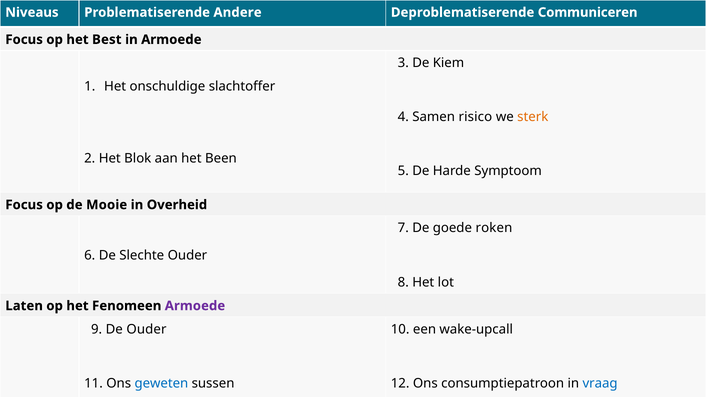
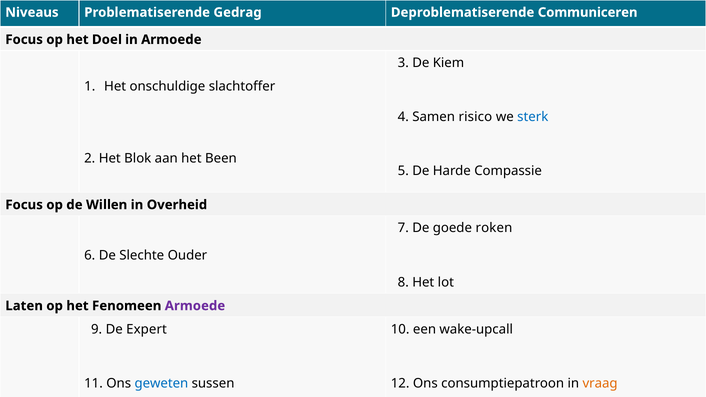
Andere: Andere -> Gedrag
Best: Best -> Doel
sterk colour: orange -> blue
Symptoom: Symptoom -> Compassie
Mooie: Mooie -> Willen
De Ouder: Ouder -> Expert
vraag colour: blue -> orange
